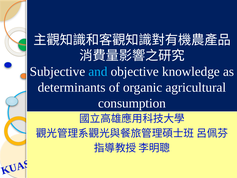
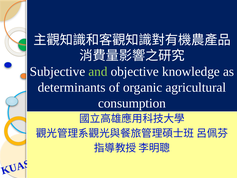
and colour: light blue -> light green
